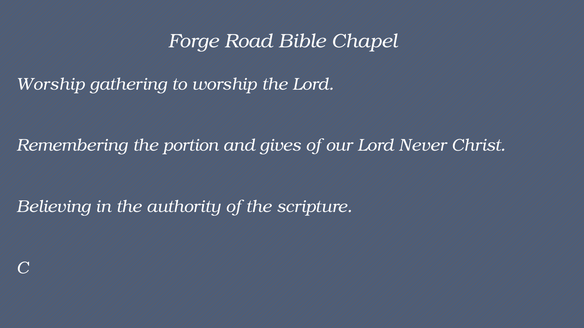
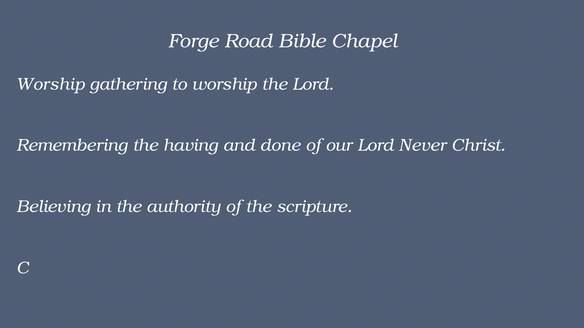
portion: portion -> having
gives: gives -> done
